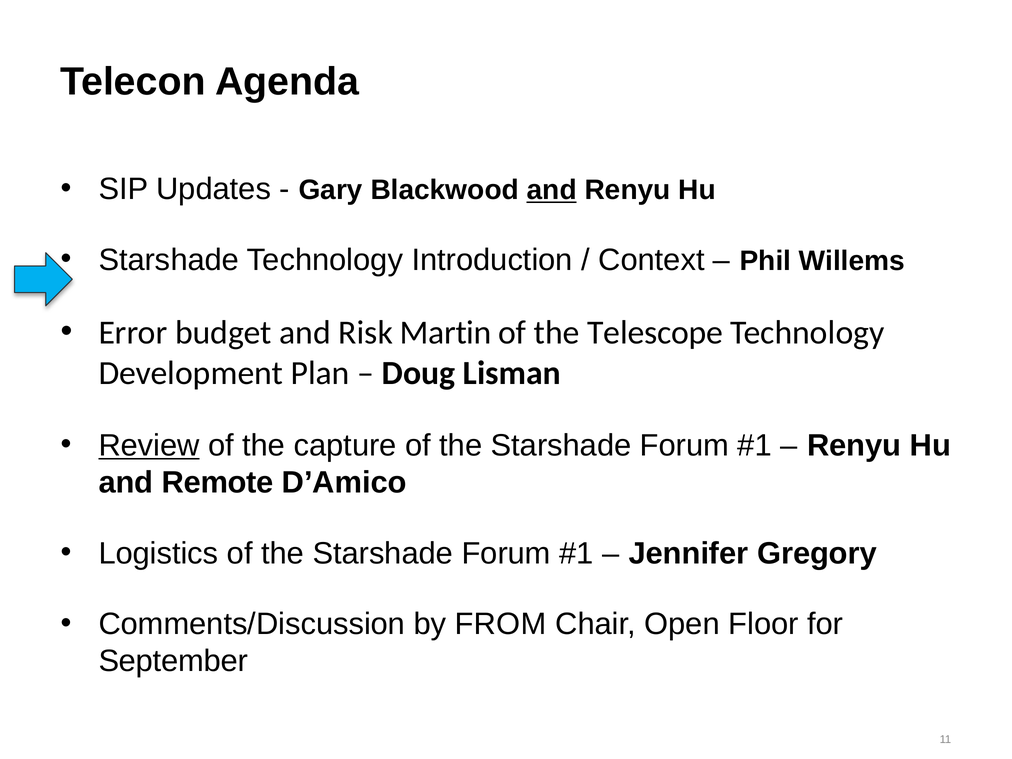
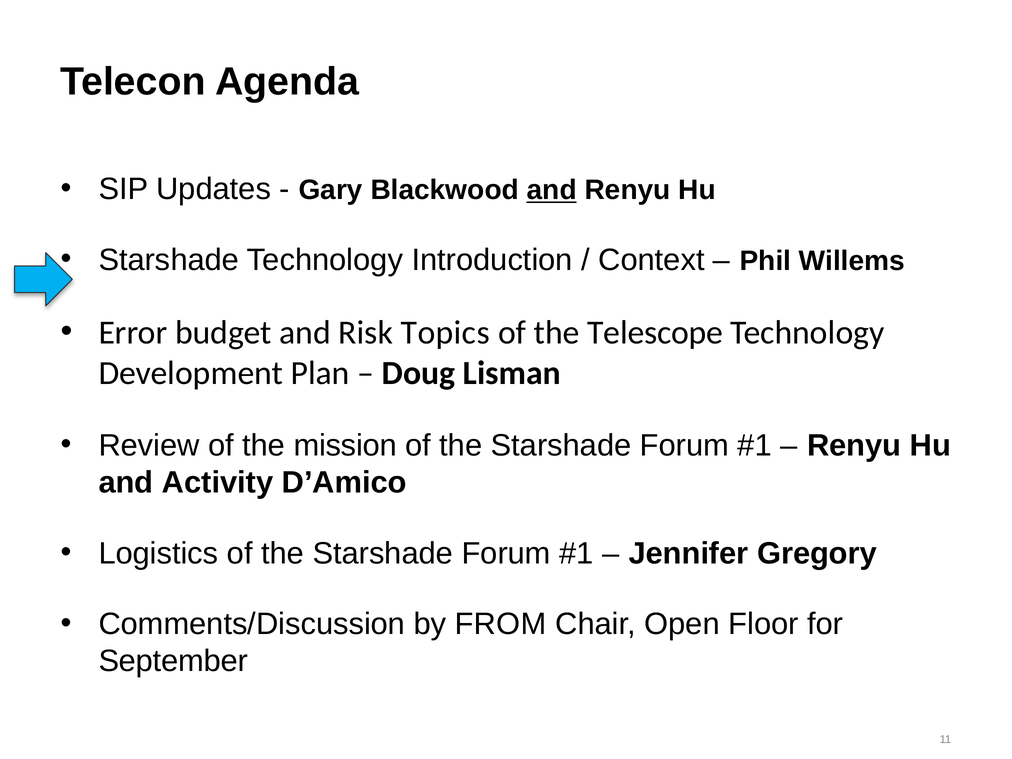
Martin: Martin -> Topics
Review underline: present -> none
capture: capture -> mission
Remote: Remote -> Activity
